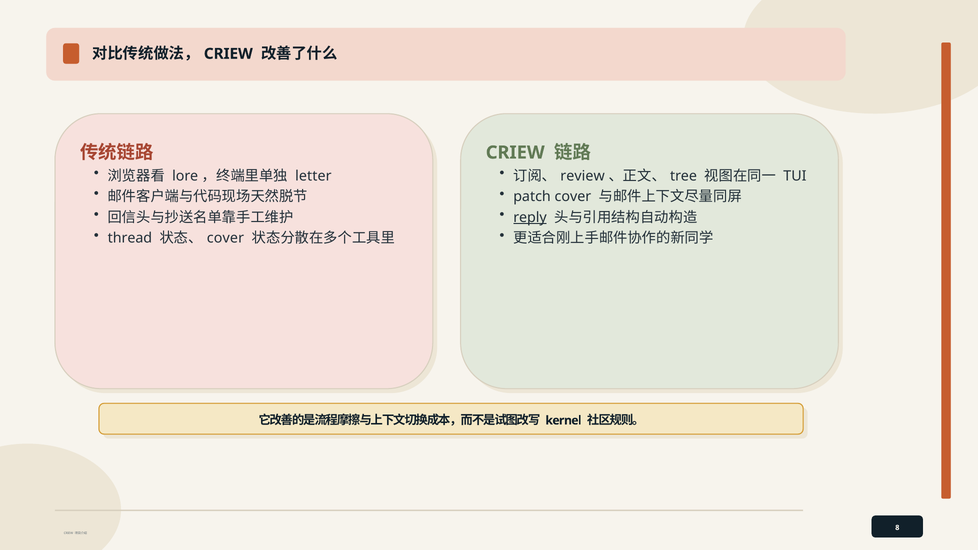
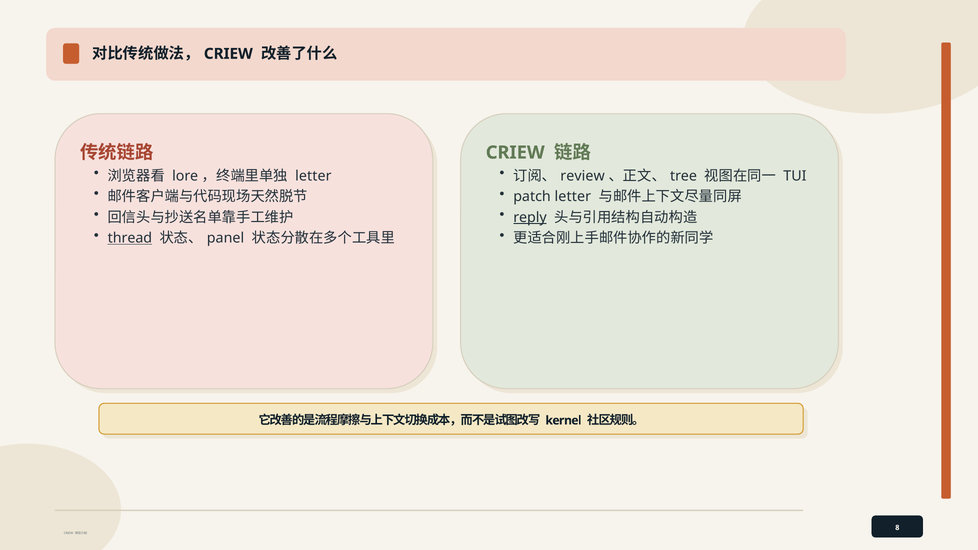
patch cover: cover -> letter
thread underline: none -> present
cover at (225, 238): cover -> panel
